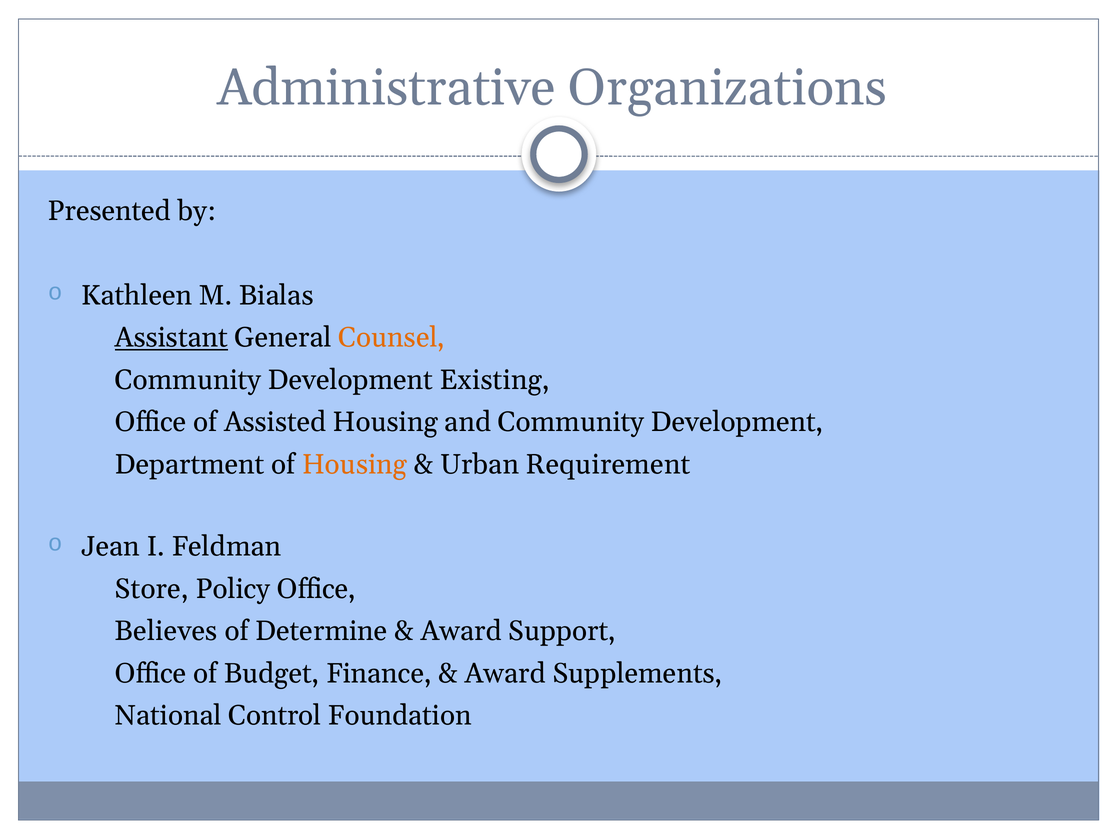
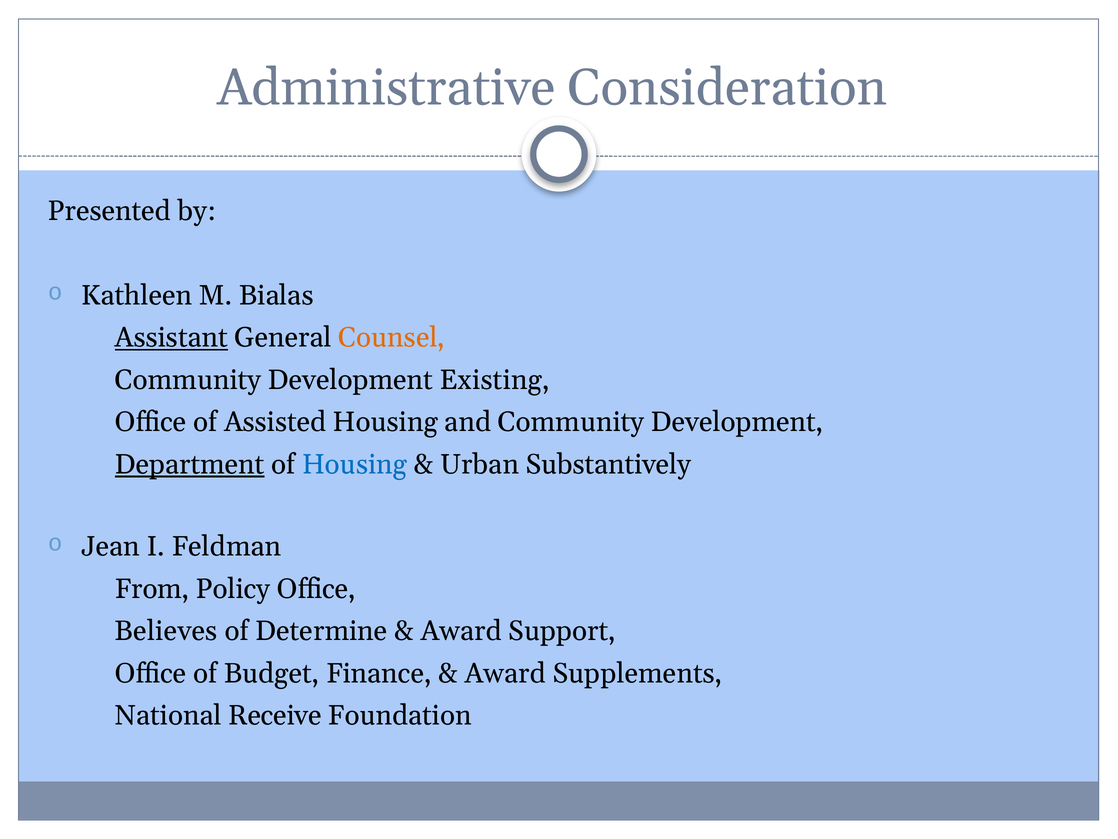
Organizations: Organizations -> Consideration
Department underline: none -> present
Housing at (355, 464) colour: orange -> blue
Requirement: Requirement -> Substantively
Store: Store -> From
Control: Control -> Receive
